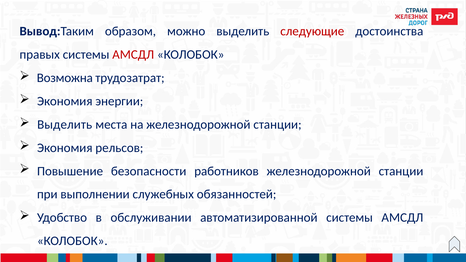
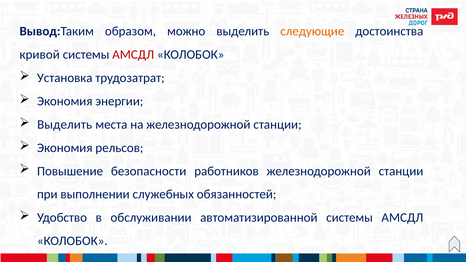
следующие colour: red -> orange
правых: правых -> кривой
Возможна: Возможна -> Установка
